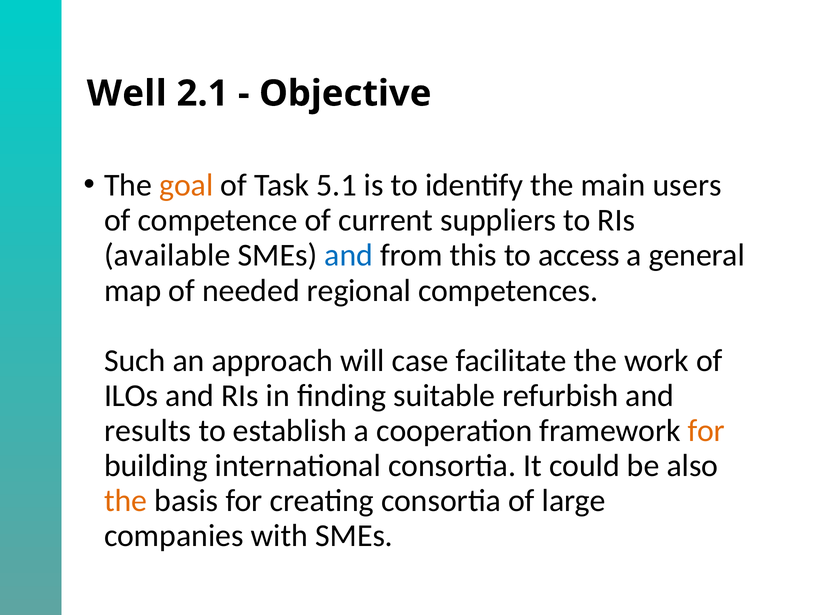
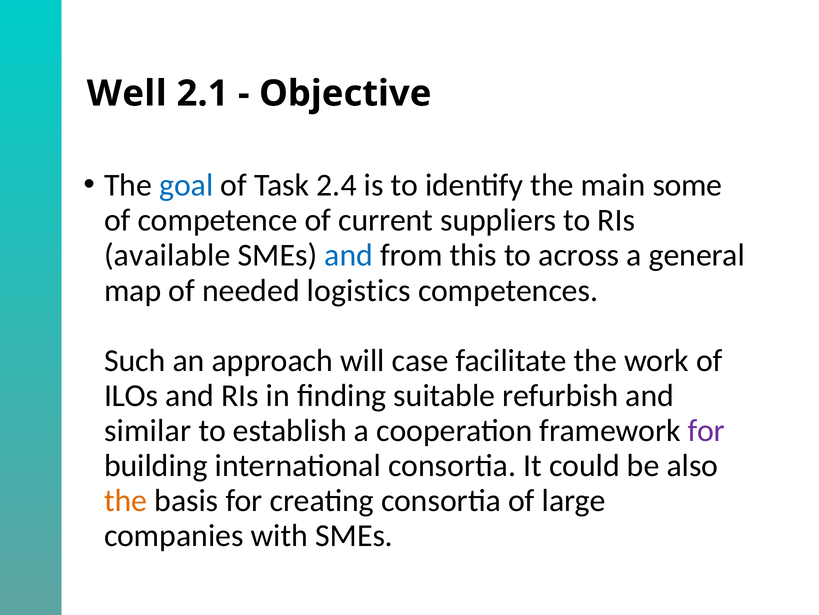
goal colour: orange -> blue
5.1: 5.1 -> 2.4
users: users -> some
access: access -> across
regional: regional -> logistics
results: results -> similar
for at (706, 430) colour: orange -> purple
